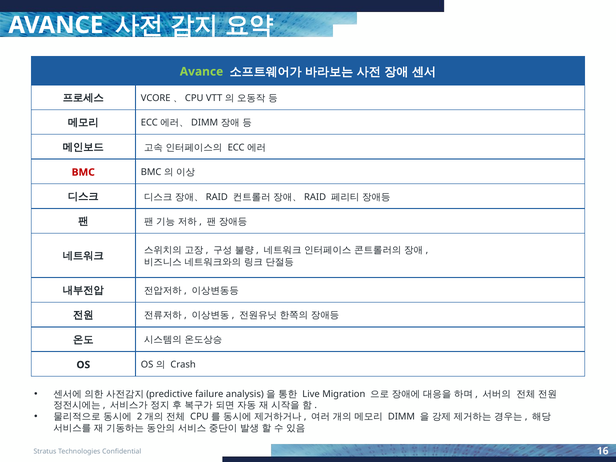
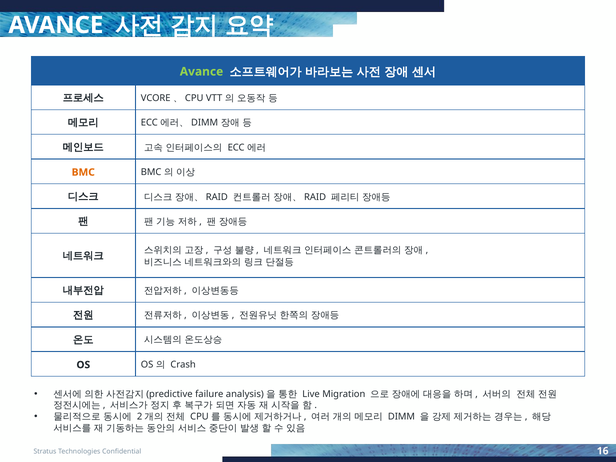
BMC at (83, 172) colour: red -> orange
